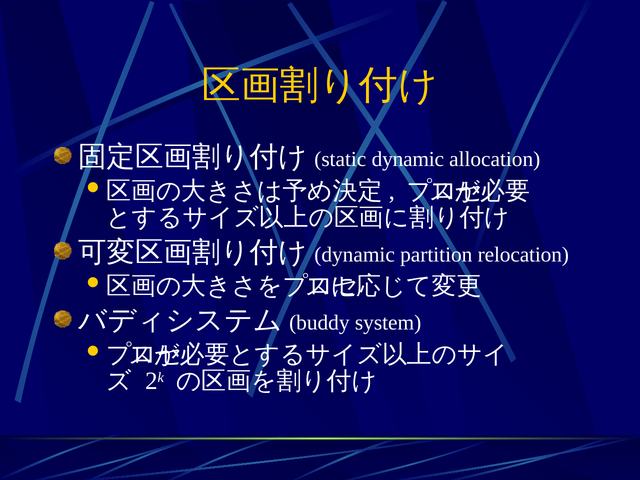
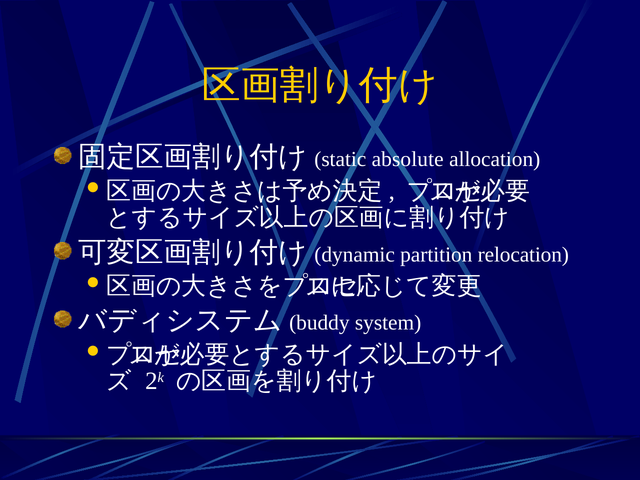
dynamic at (408, 159): dynamic -> absolute
